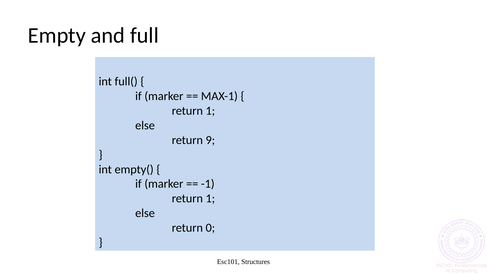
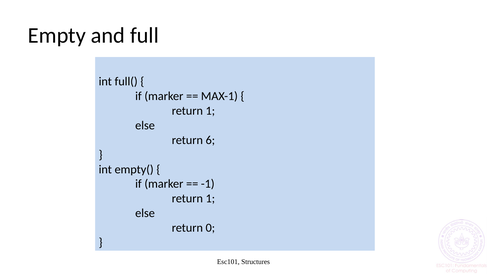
9: 9 -> 6
